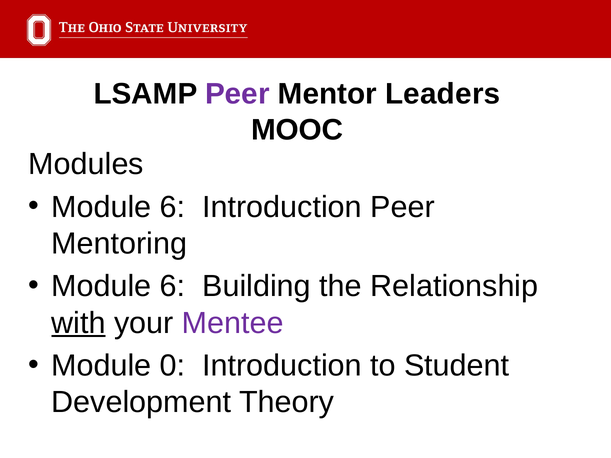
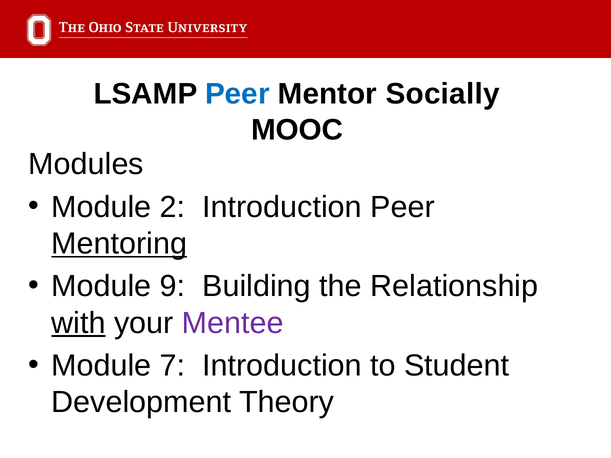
Peer at (237, 94) colour: purple -> blue
Leaders: Leaders -> Socially
6 at (173, 207): 6 -> 2
Mentoring underline: none -> present
6 at (173, 287): 6 -> 9
0: 0 -> 7
